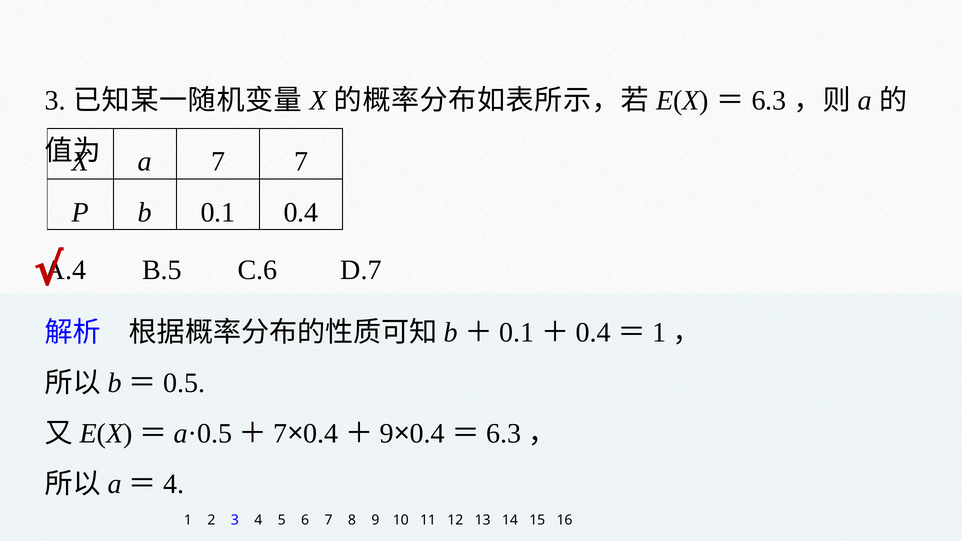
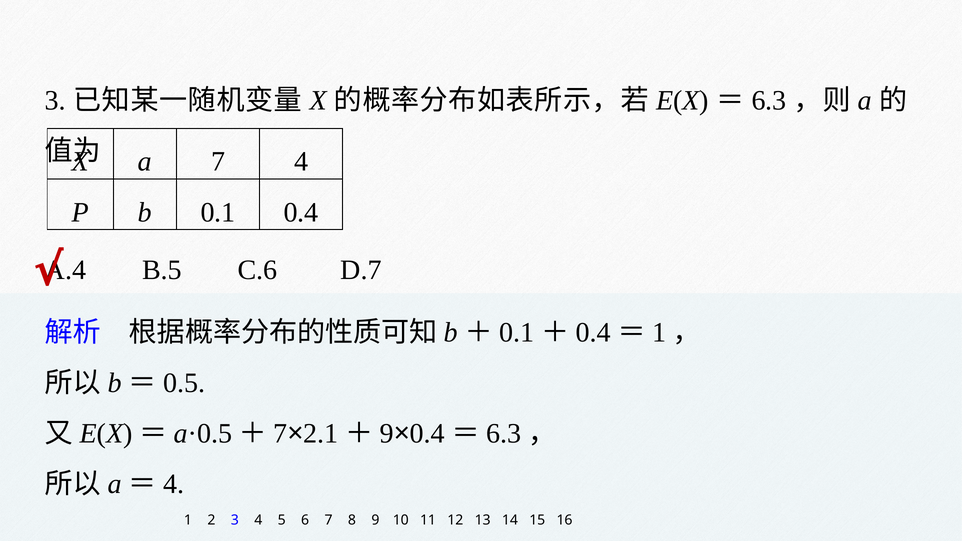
7 7: 7 -> 4
0.4 at (321, 434): 0.4 -> 2.1
